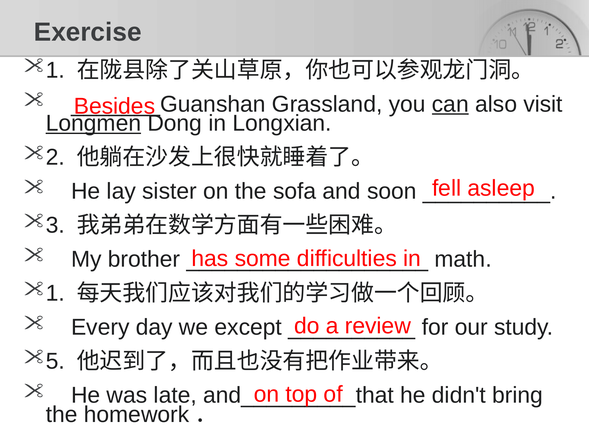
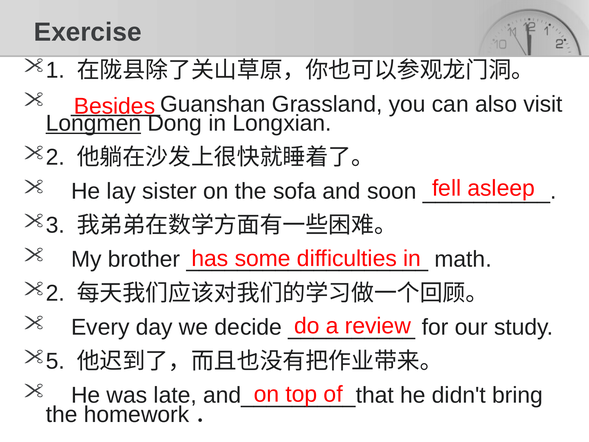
can underline: present -> none
1 at (55, 293): 1 -> 2
except: except -> decide
